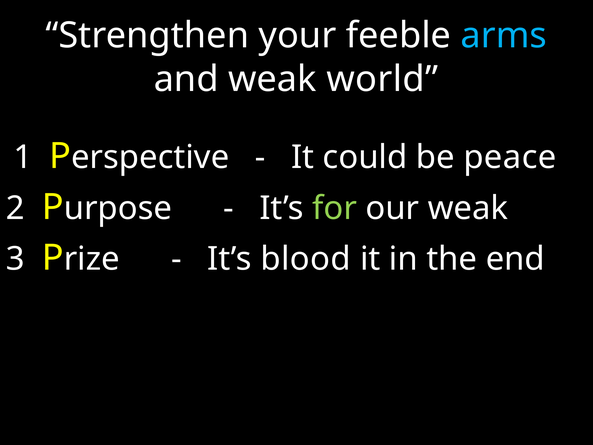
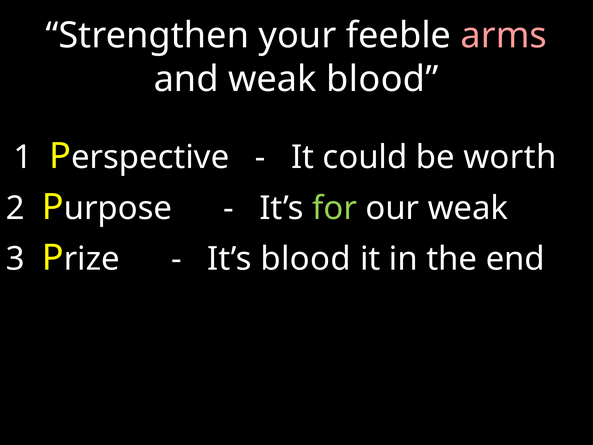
arms colour: light blue -> pink
weak world: world -> blood
peace: peace -> worth
